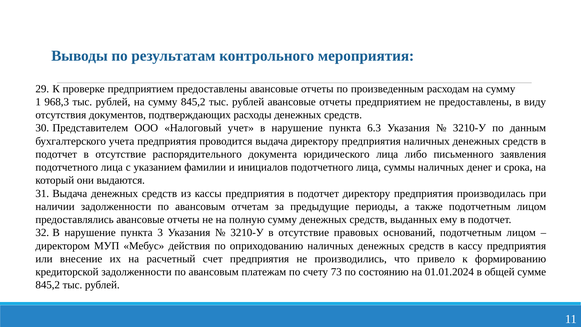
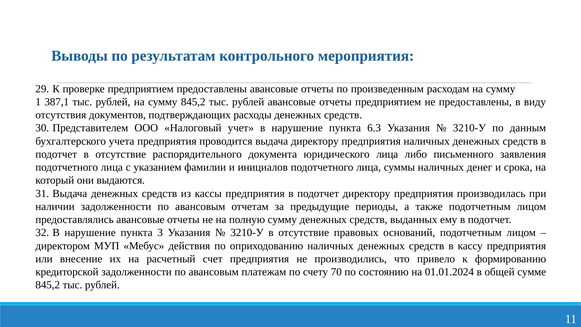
968,3: 968,3 -> 387,1
73: 73 -> 70
